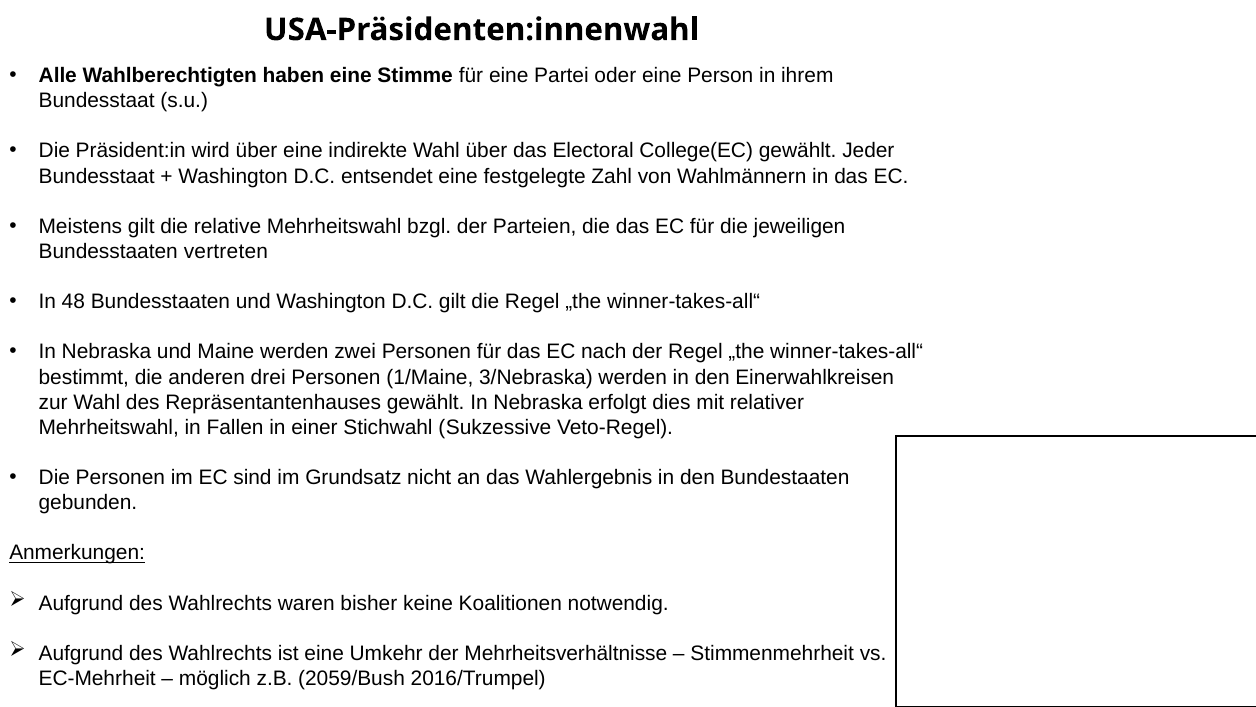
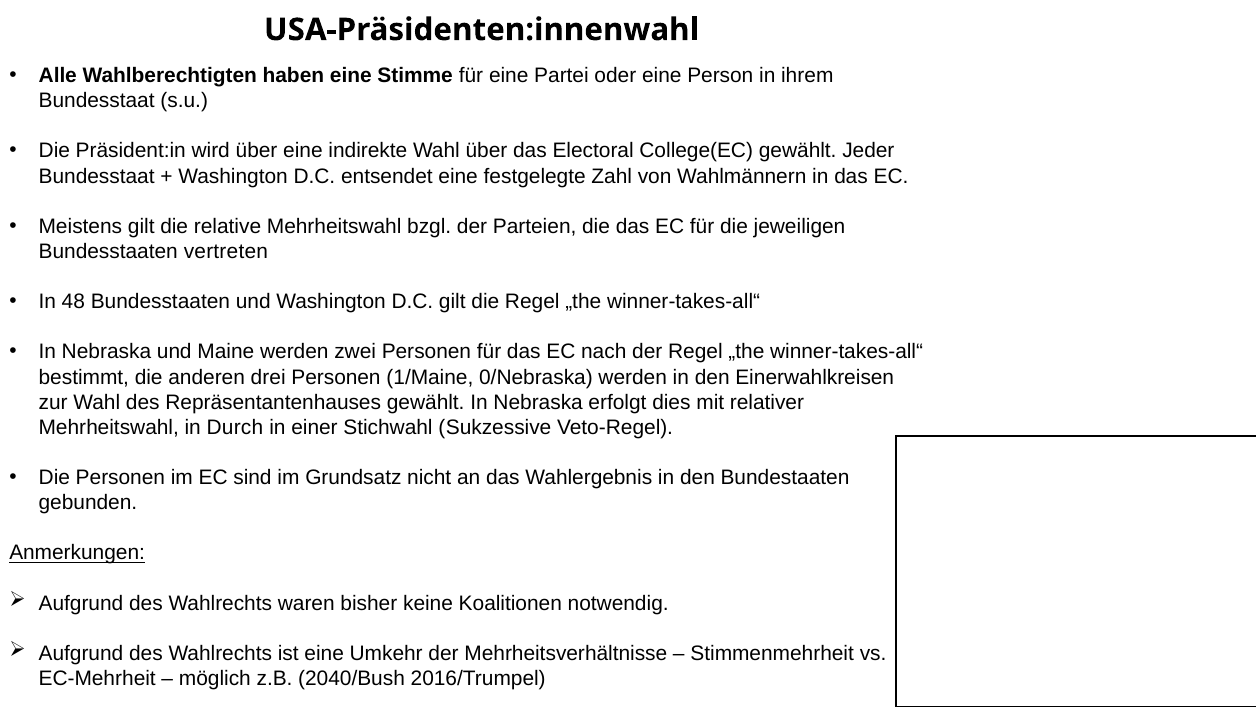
3/Nebraska: 3/Nebraska -> 0/Nebraska
Fallen: Fallen -> Durch
2059/Bush: 2059/Bush -> 2040/Bush
